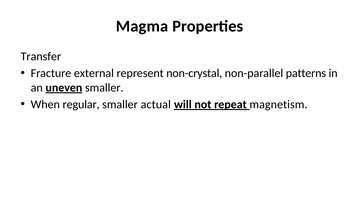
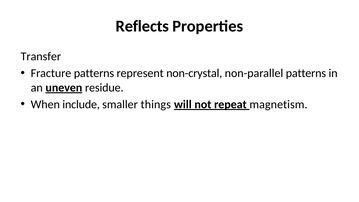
Magma: Magma -> Reflects
Fracture external: external -> patterns
smaller at (104, 88): smaller -> residue
regular: regular -> include
actual: actual -> things
